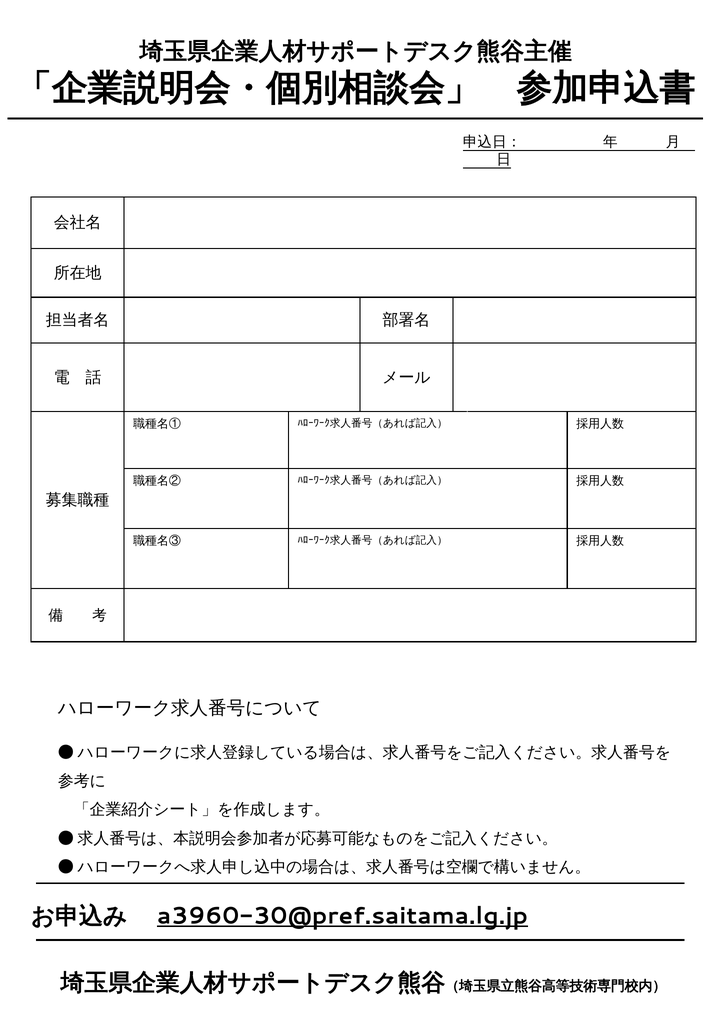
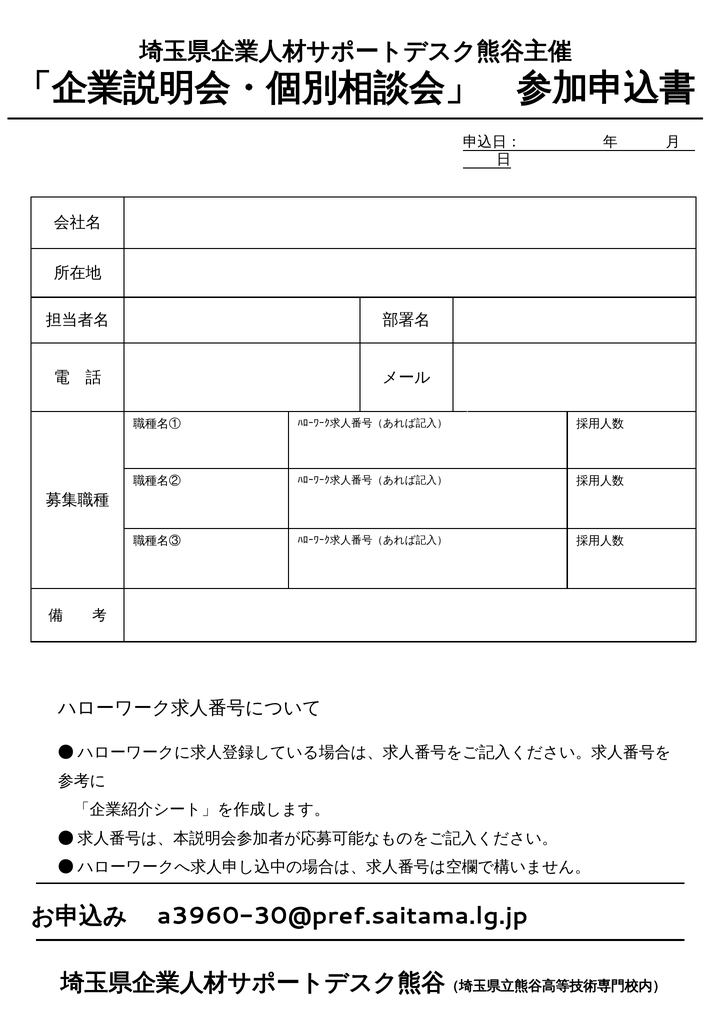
a3960-30@pref.saitama.lg.jp underline: present -> none
